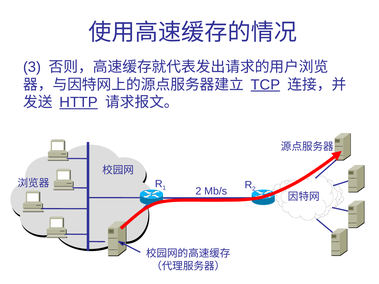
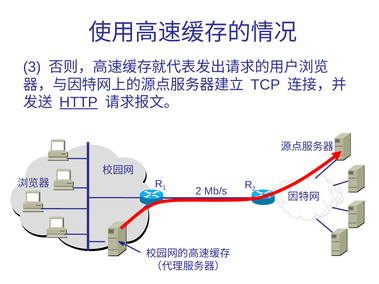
TCP underline: present -> none
